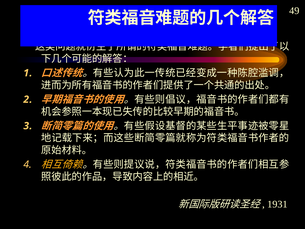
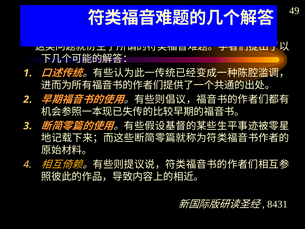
1931: 1931 -> 8431
